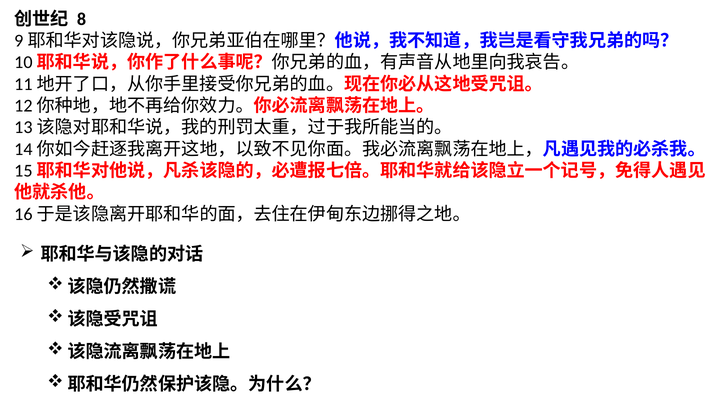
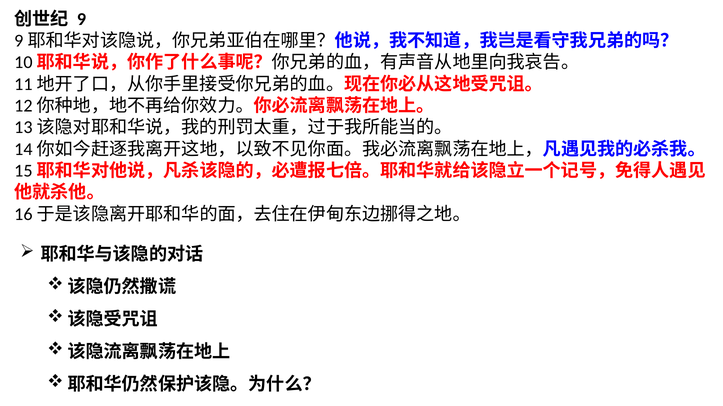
8: 8 -> 9
